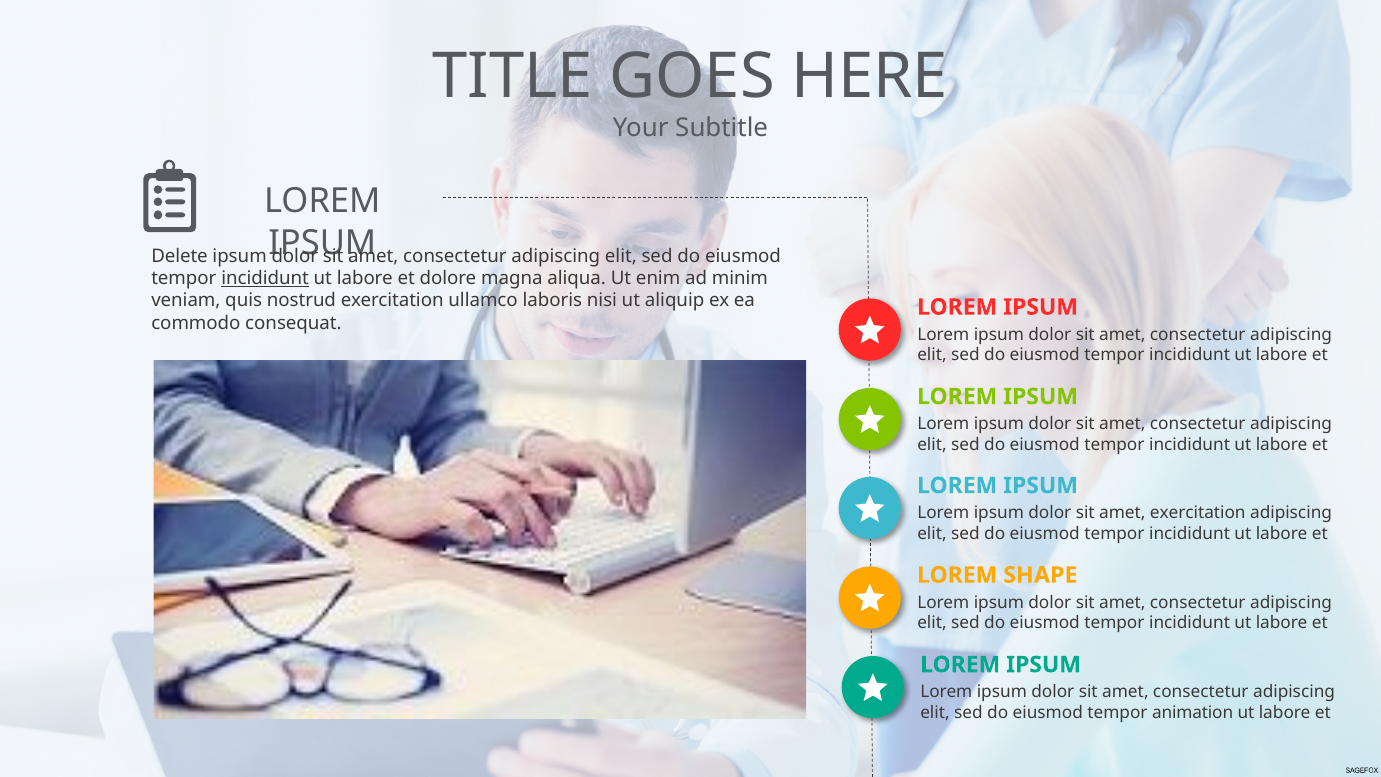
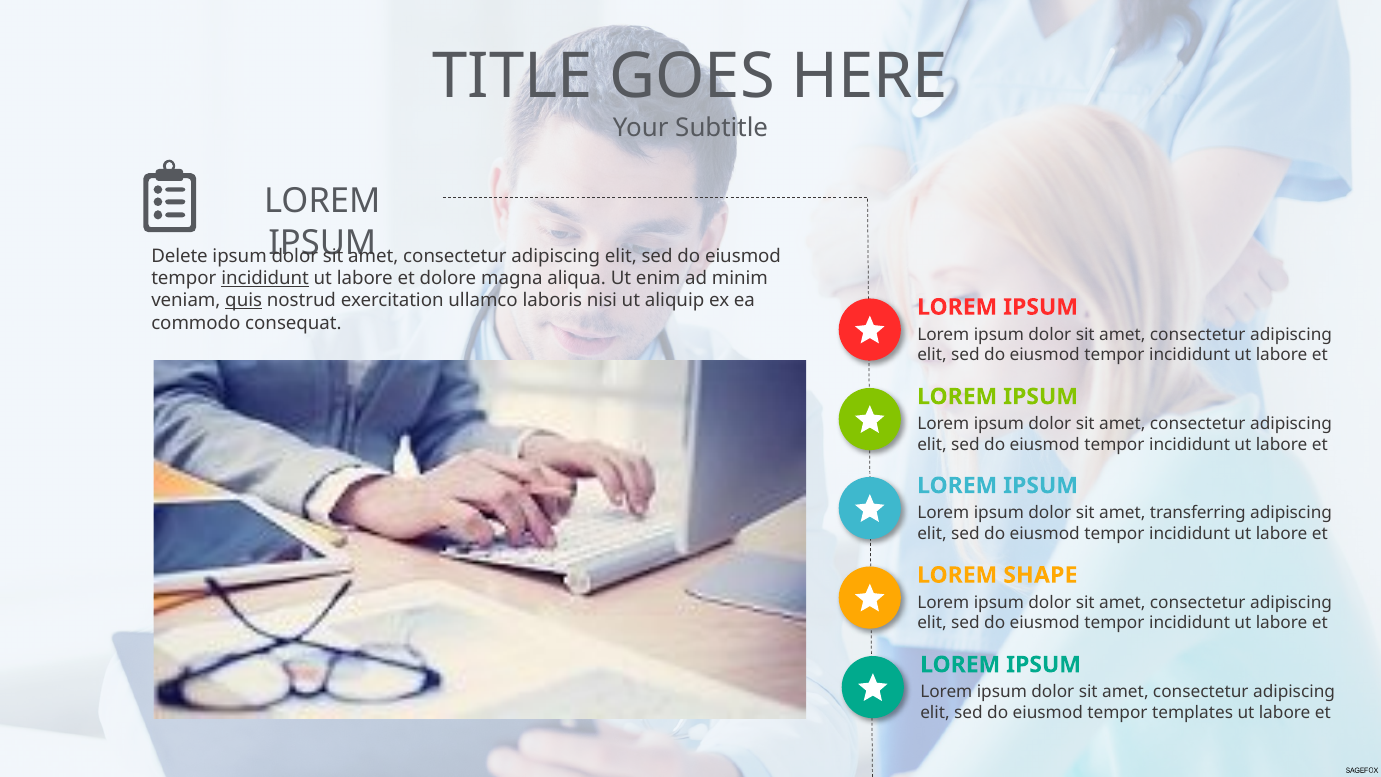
quis underline: none -> present
amet exercitation: exercitation -> transferring
animation: animation -> templates
